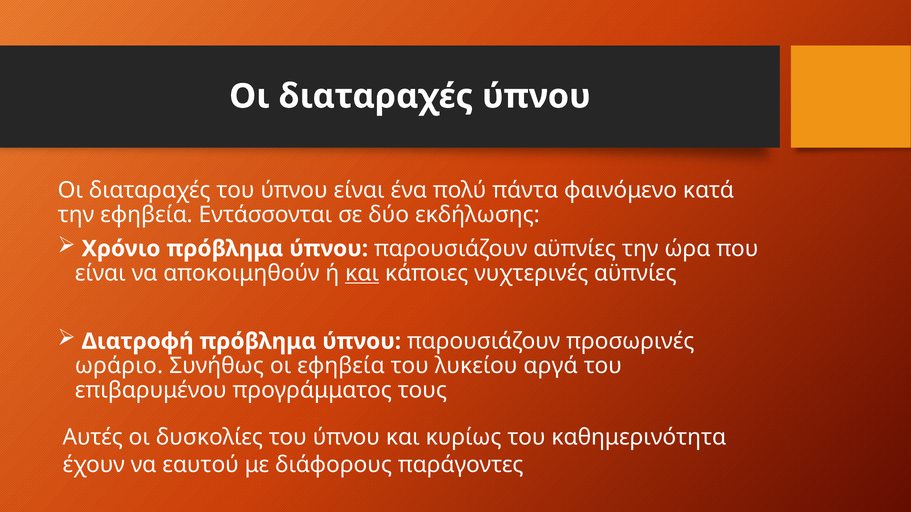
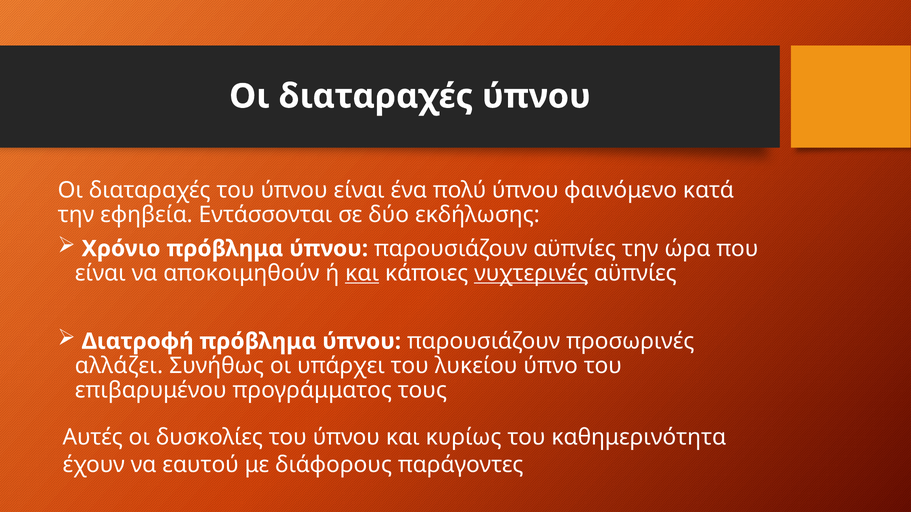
πολύ πάντα: πάντα -> ύπνου
νυχτερινές underline: none -> present
ωράριο: ωράριο -> αλλάζει
οι εφηβεία: εφηβεία -> υπάρχει
αργά: αργά -> ύπνο
